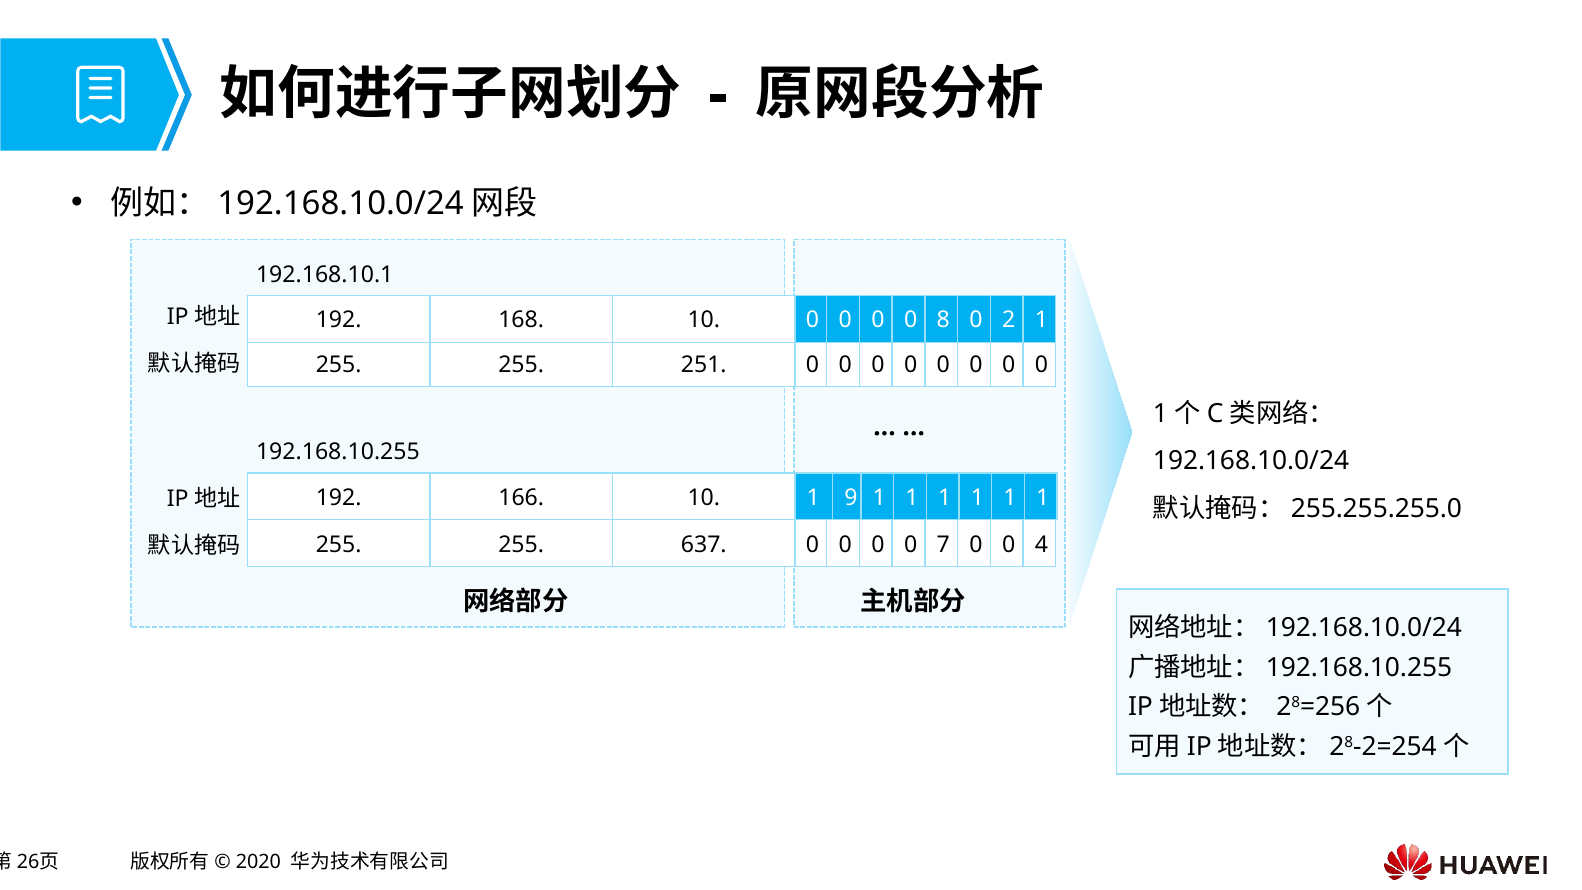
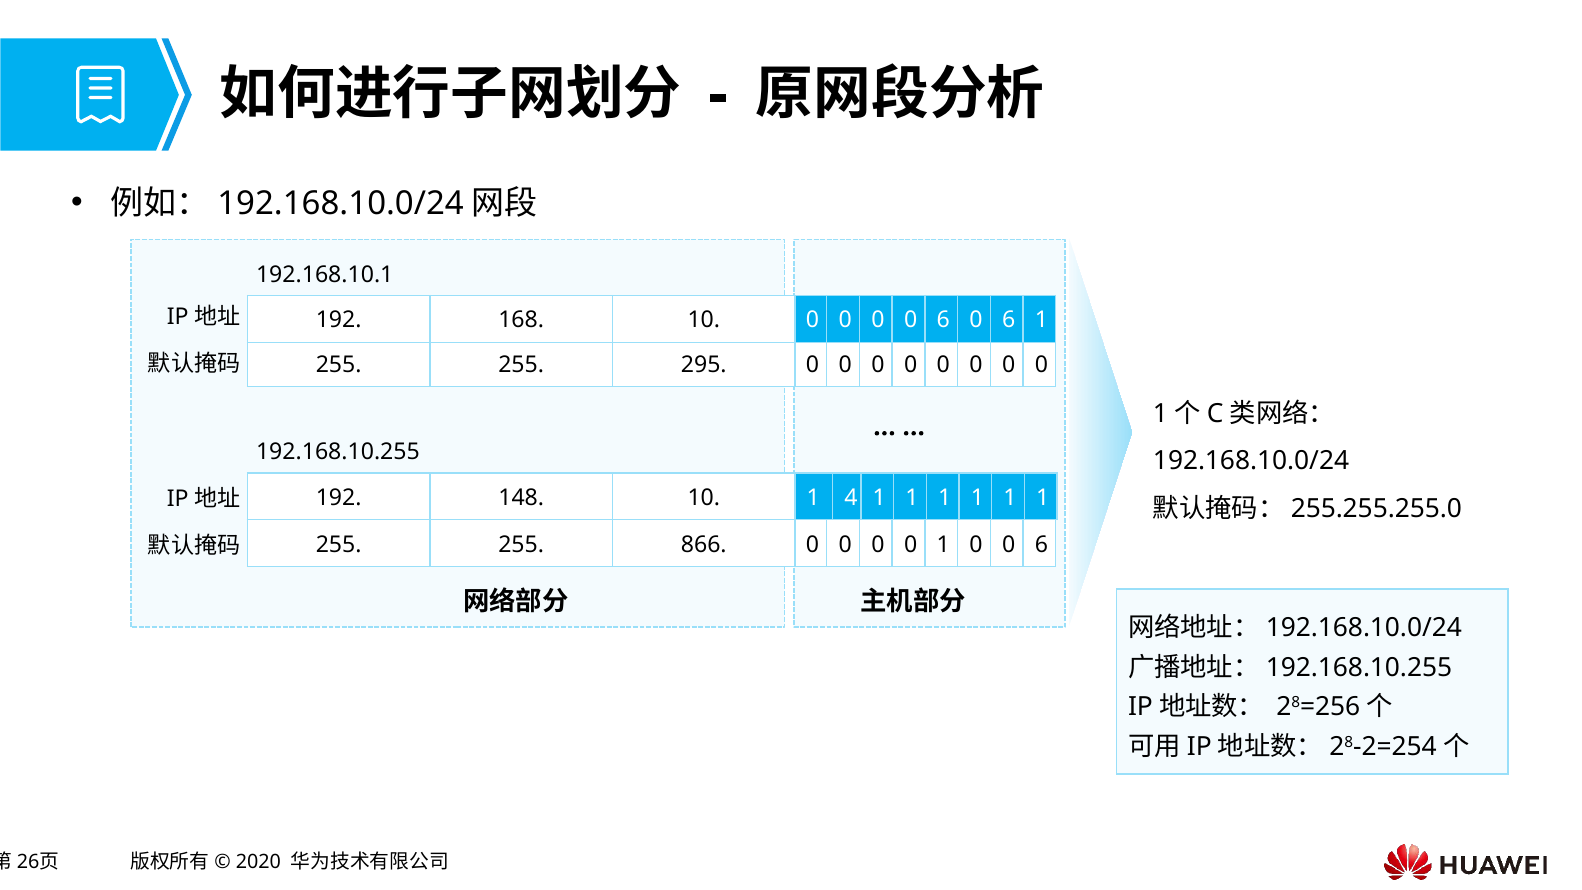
0 0 0 8: 8 -> 6
2 at (1009, 320): 2 -> 6
251: 251 -> 295
166: 166 -> 148
9: 9 -> 4
637: 637 -> 866
0 7: 7 -> 1
4 at (1041, 544): 4 -> 6
